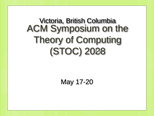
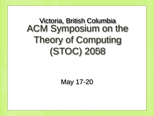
2028: 2028 -> 2058
